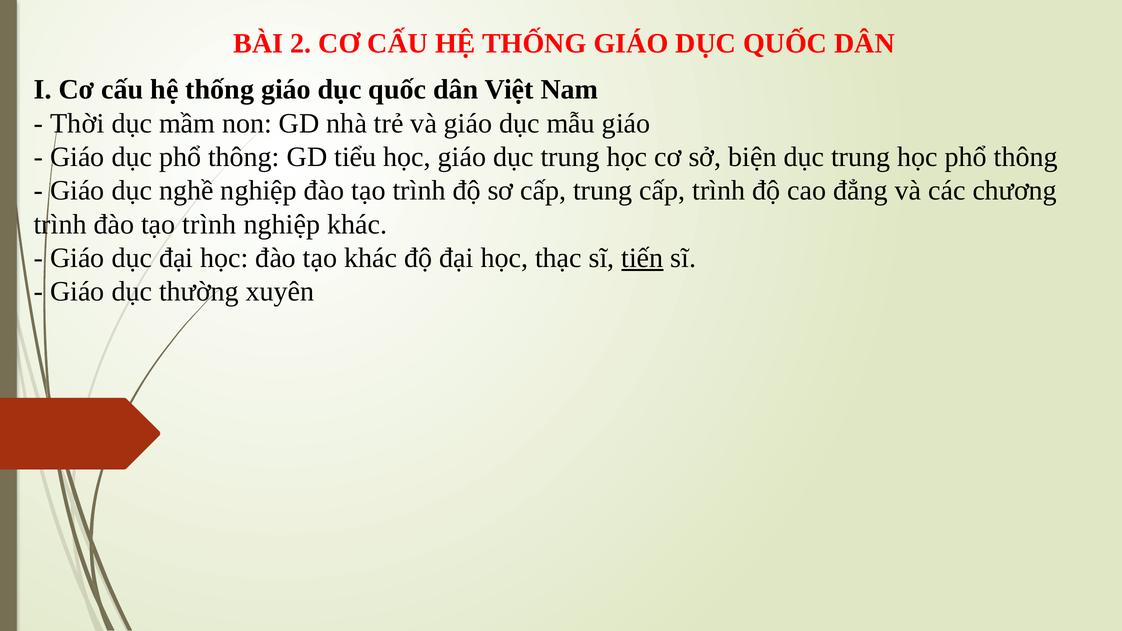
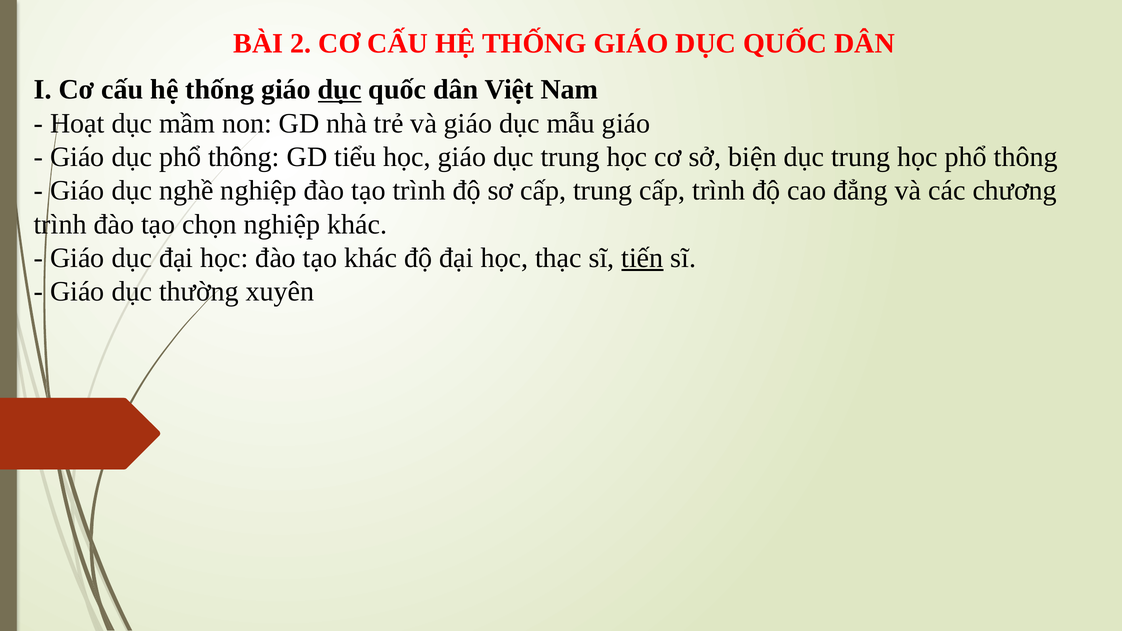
dục at (340, 90) underline: none -> present
Thời: Thời -> Hoạt
trình đào tạo trình: trình -> chọn
